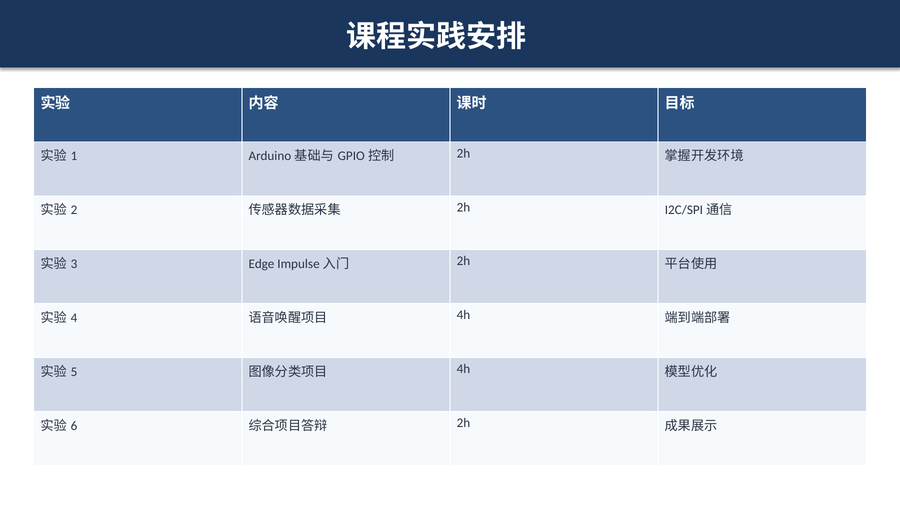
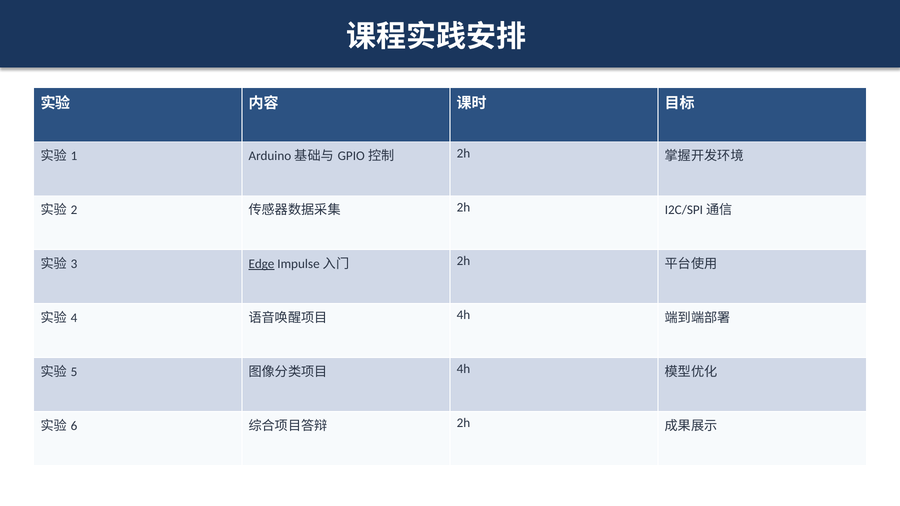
Edge underline: none -> present
